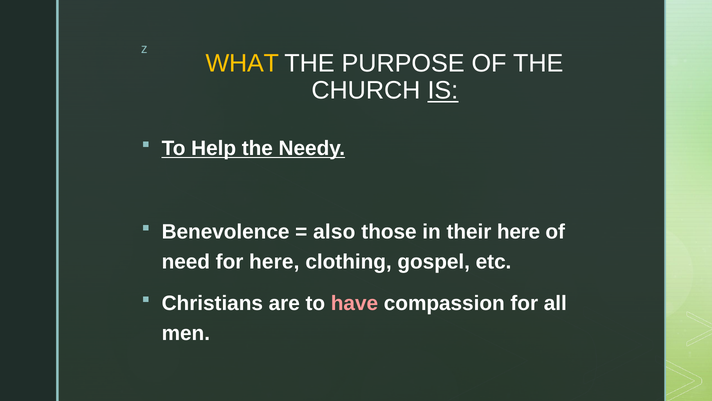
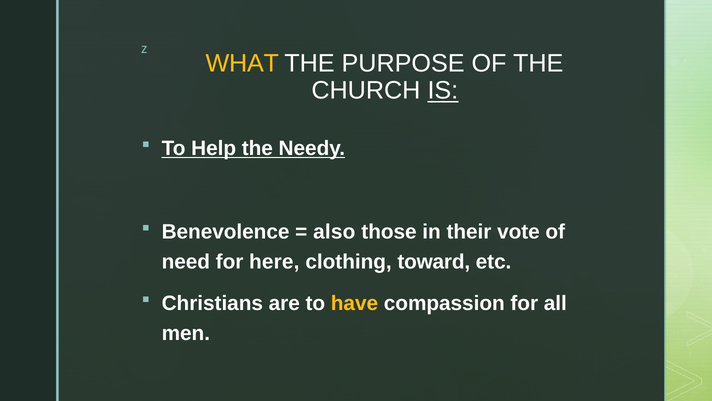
their here: here -> vote
gospel: gospel -> toward
have colour: pink -> yellow
